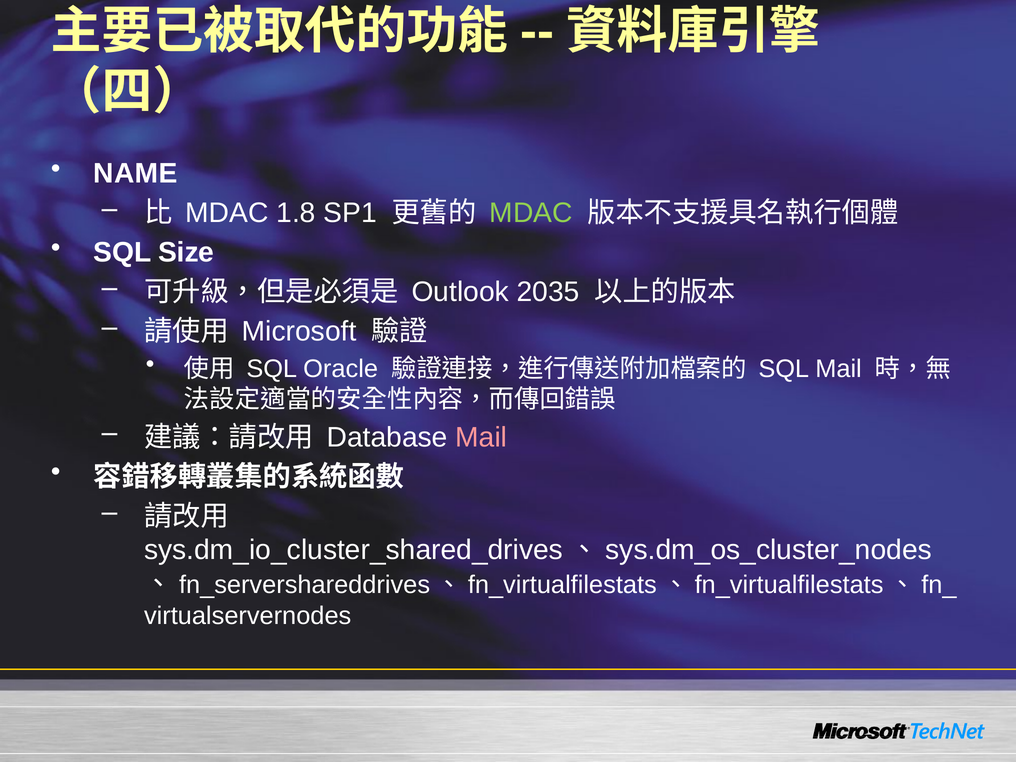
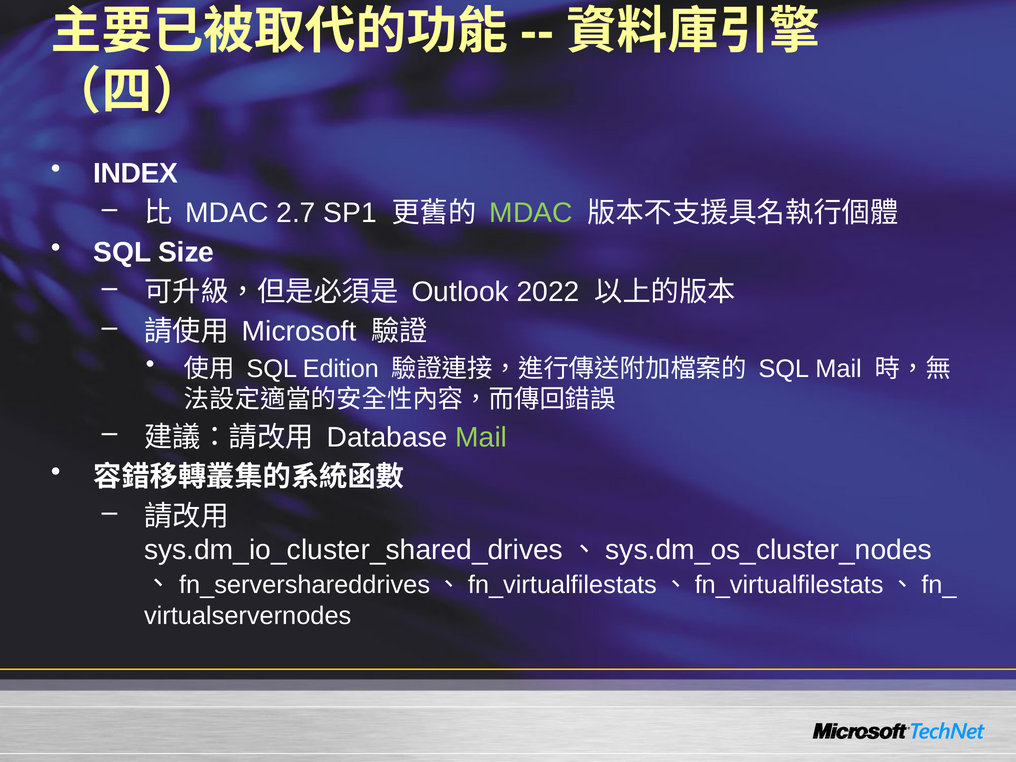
NAME: NAME -> INDEX
1.8: 1.8 -> 2.7
2035: 2035 -> 2022
Oracle: Oracle -> Edition
Mail at (481, 437) colour: pink -> light green
